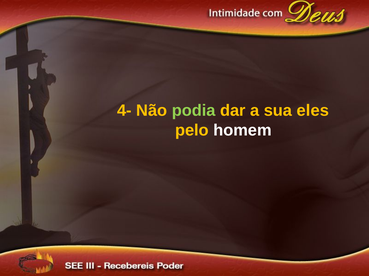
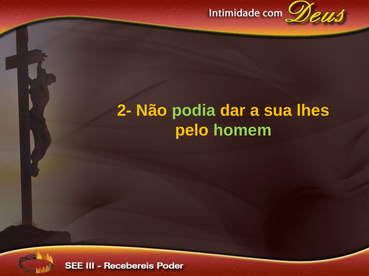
4-: 4- -> 2-
eles: eles -> lhes
homem colour: white -> light green
